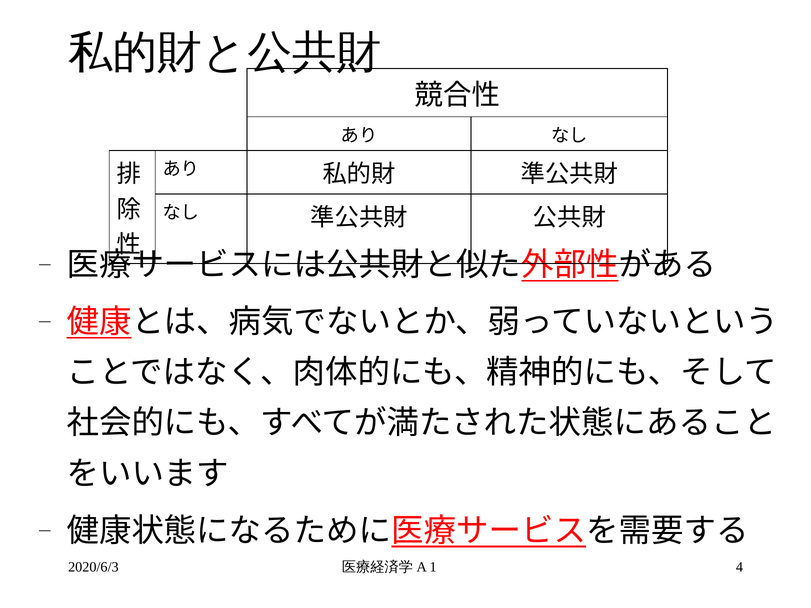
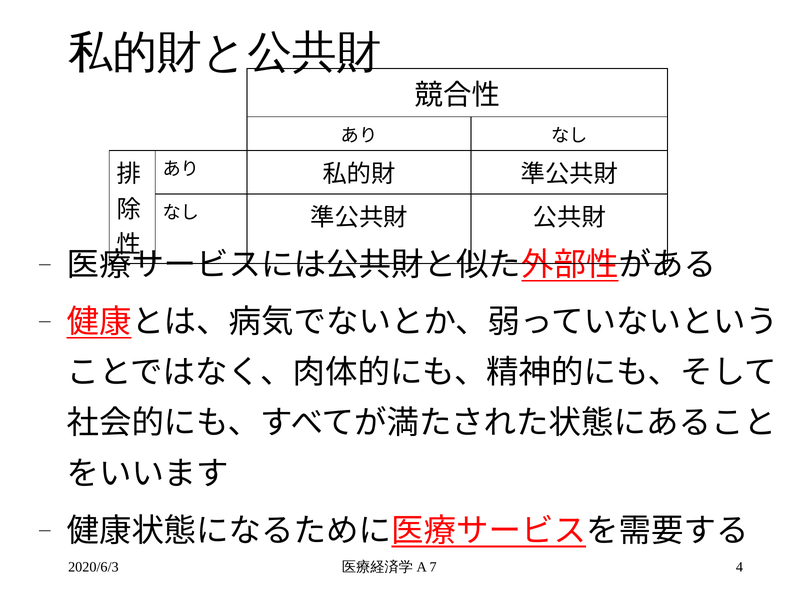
1: 1 -> 7
